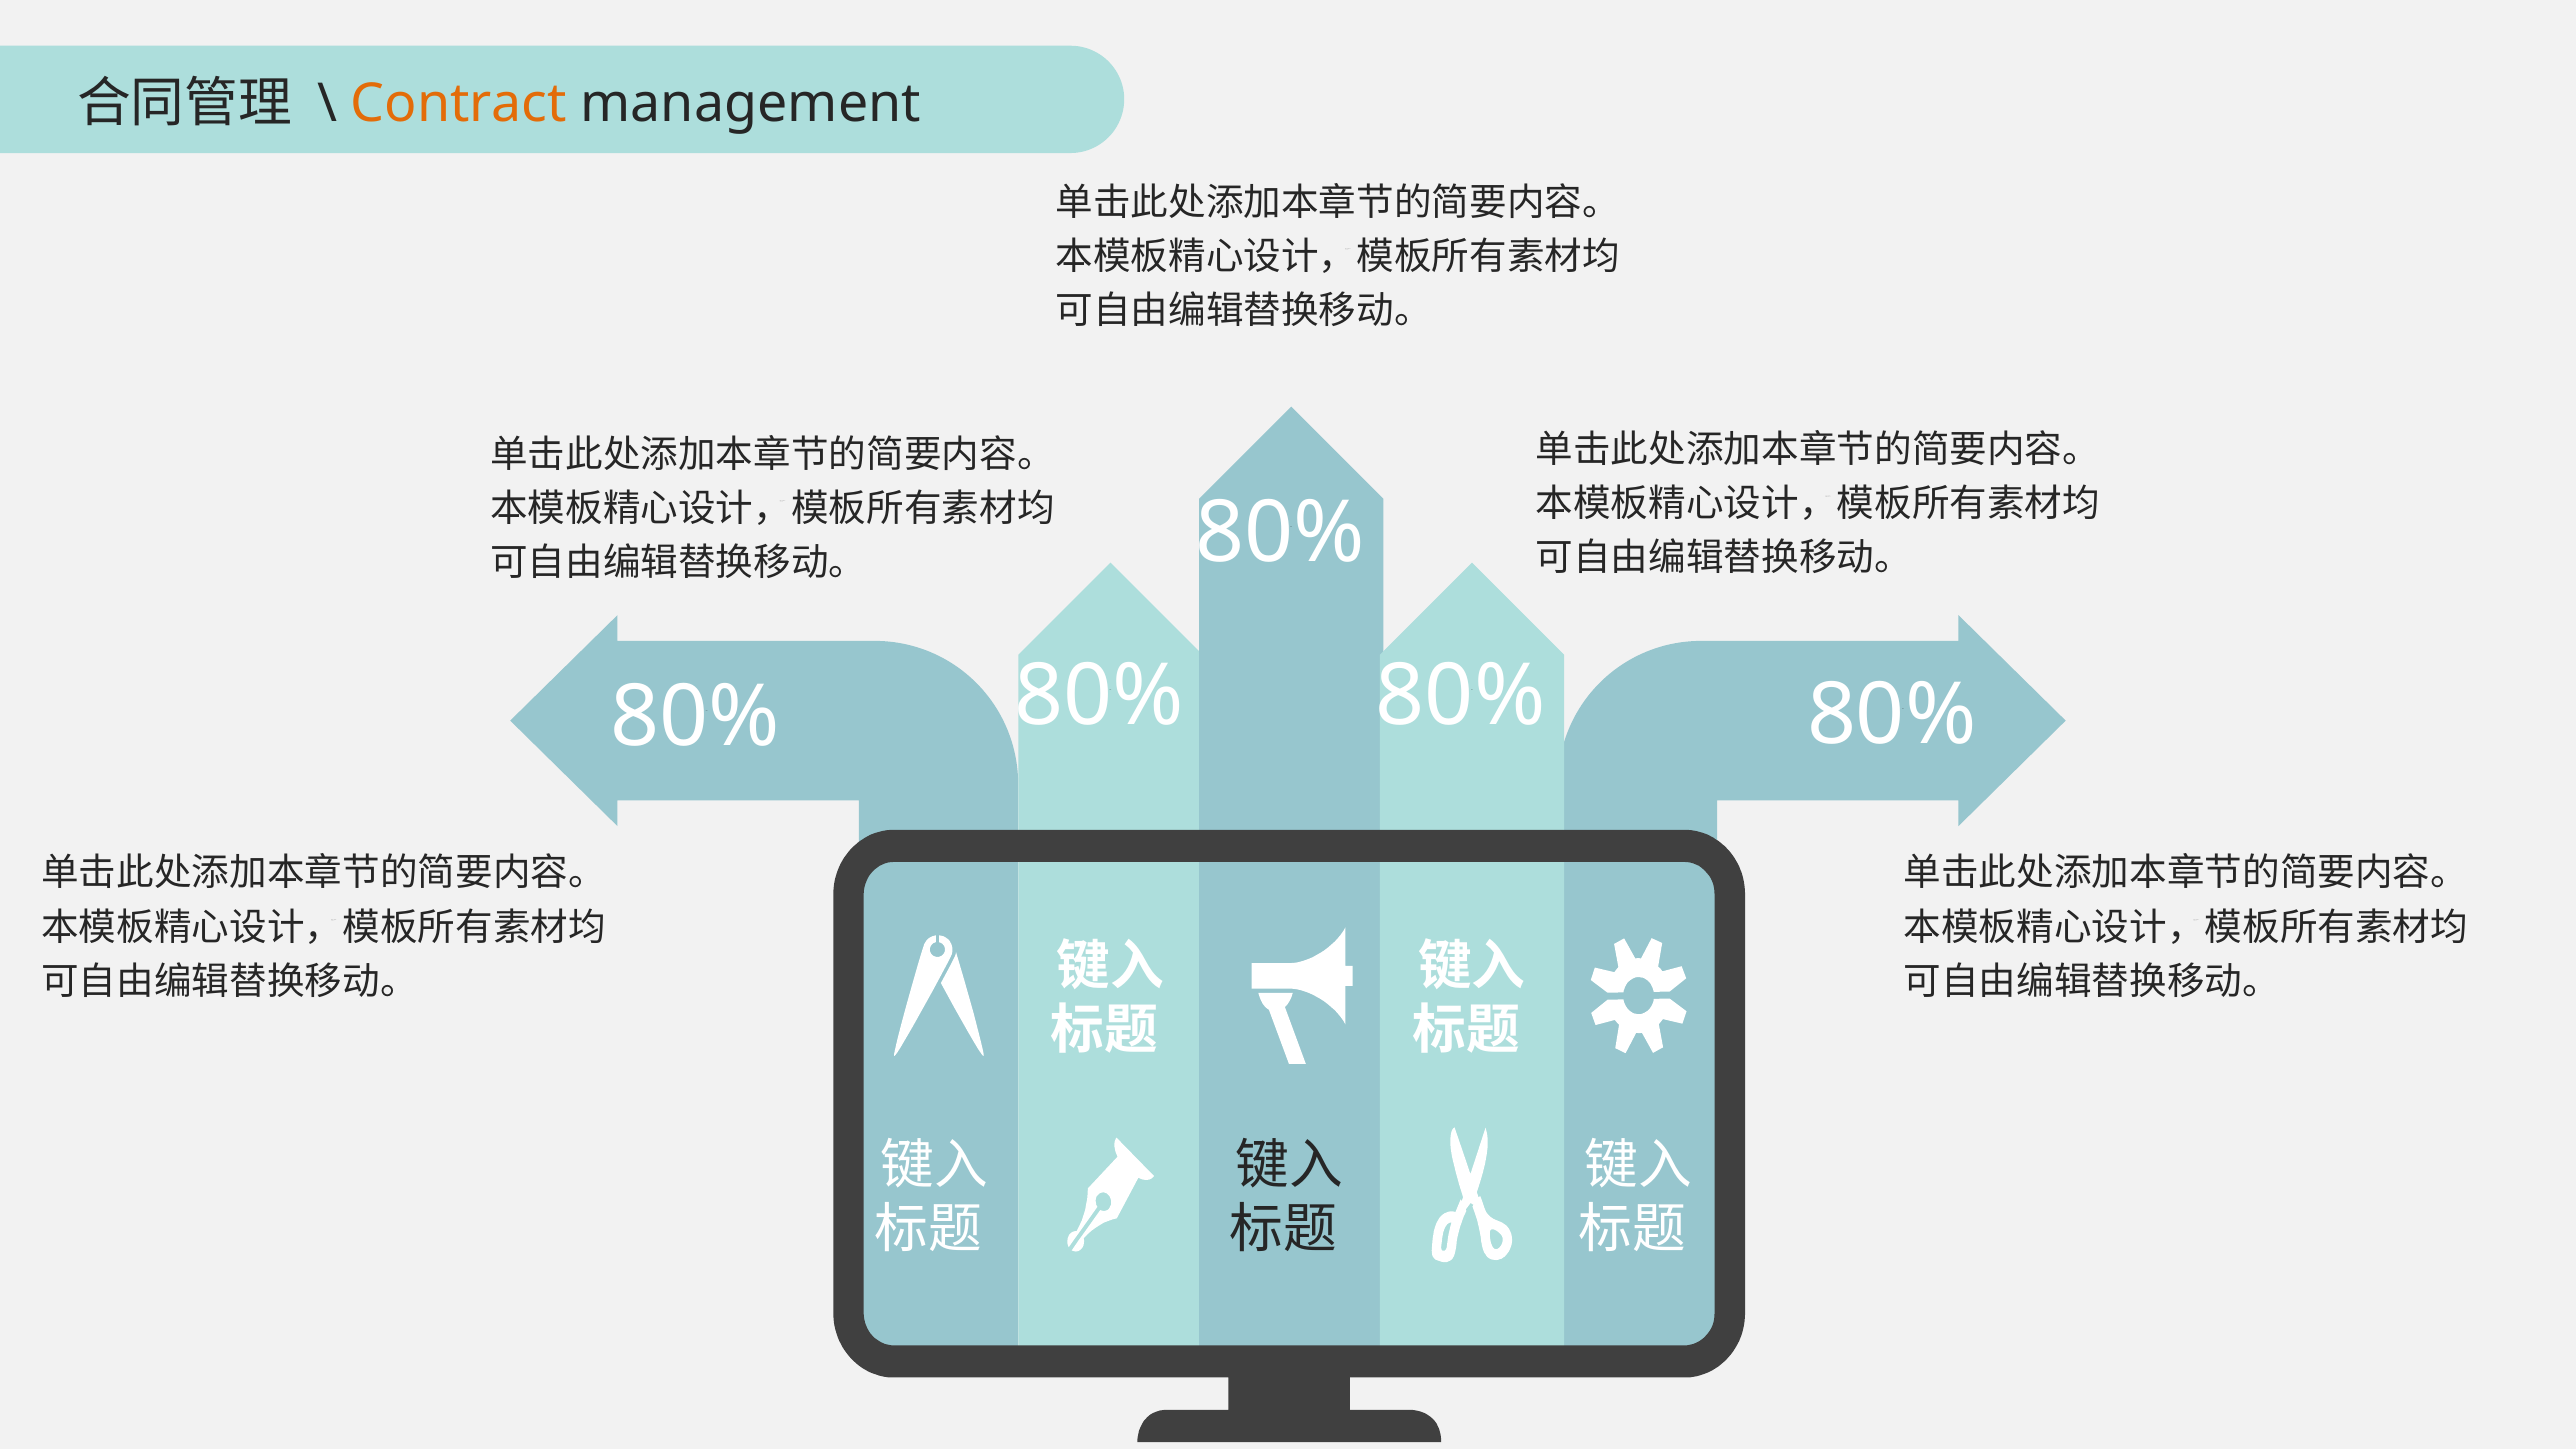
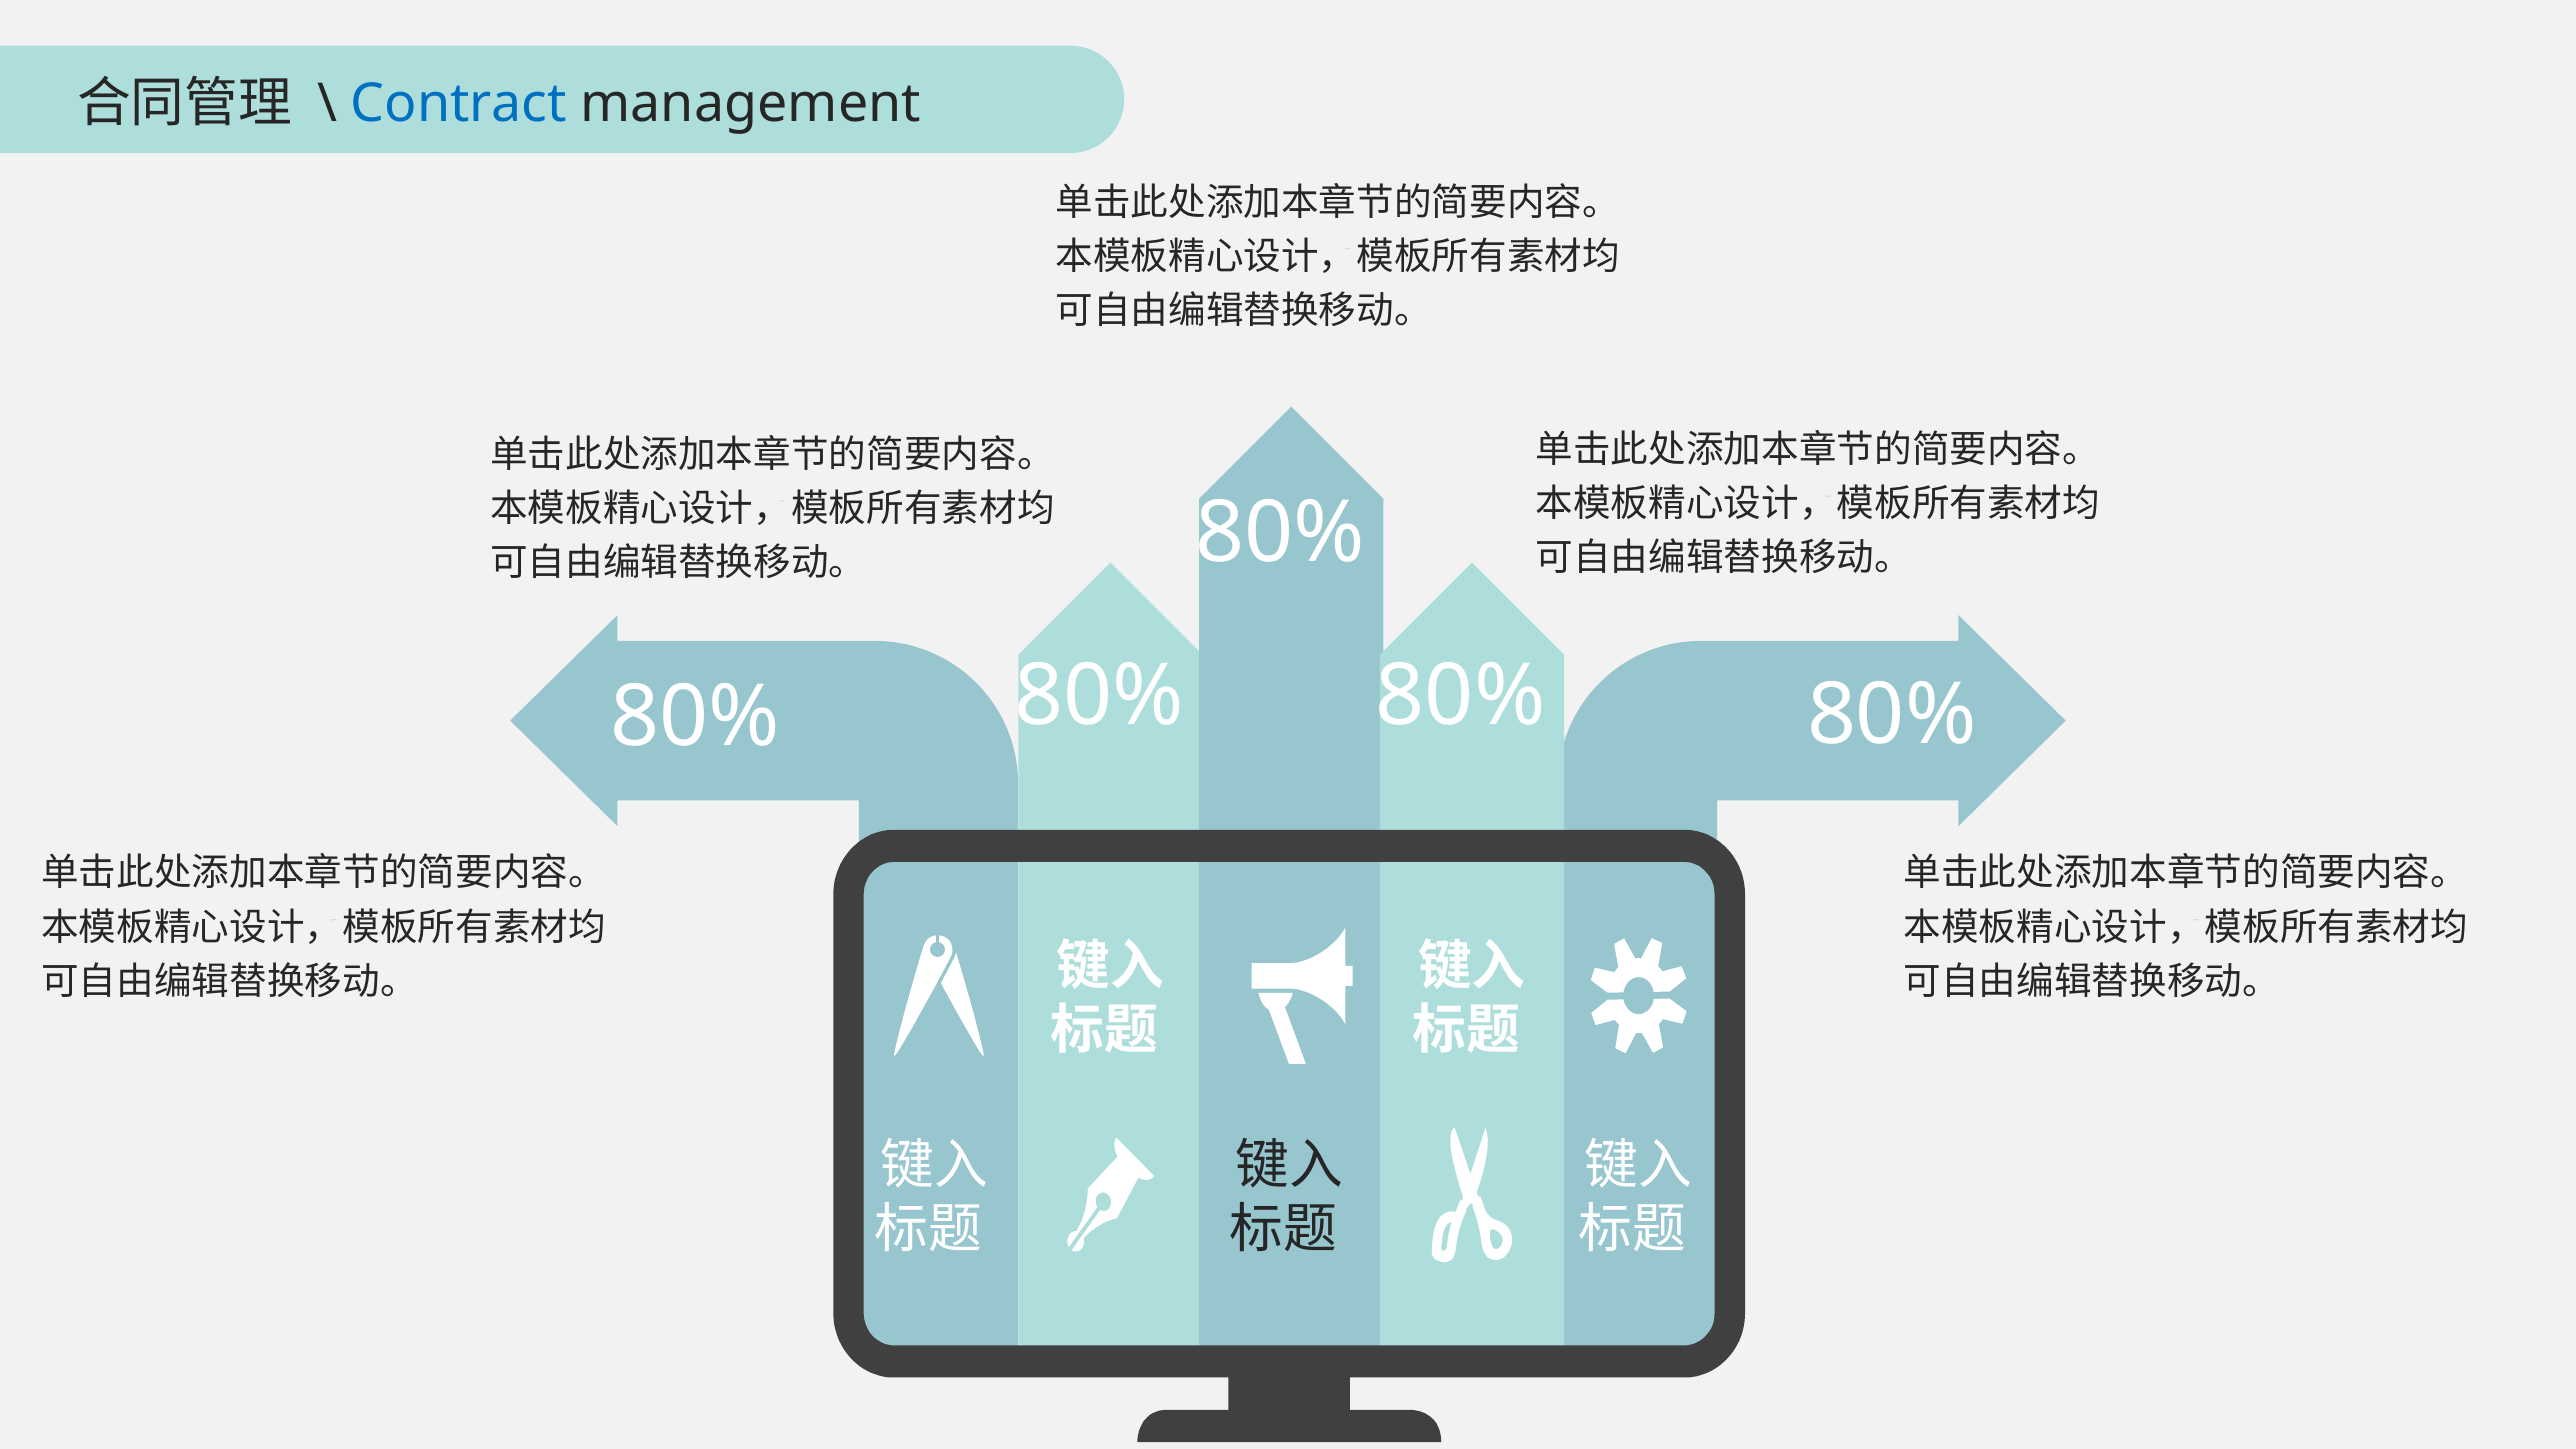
Contract colour: orange -> blue
